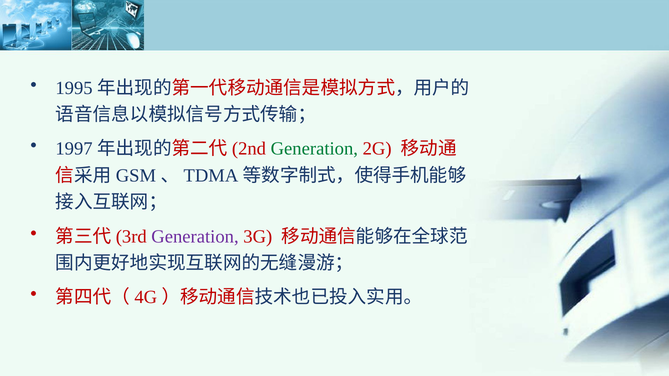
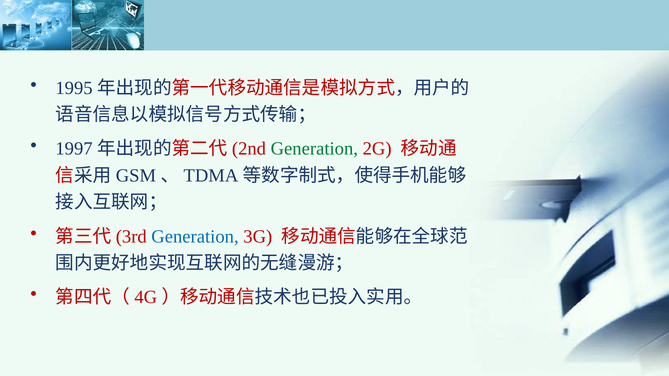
Generation at (195, 237) colour: purple -> blue
